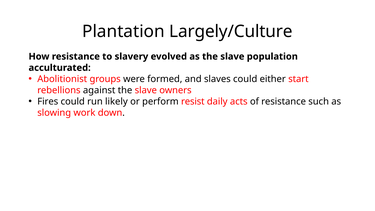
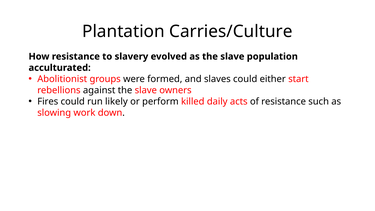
Largely/Culture: Largely/Culture -> Carries/Culture
resist: resist -> killed
